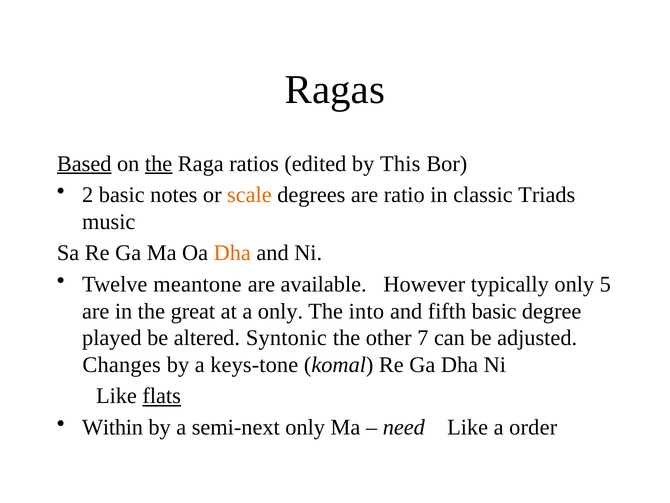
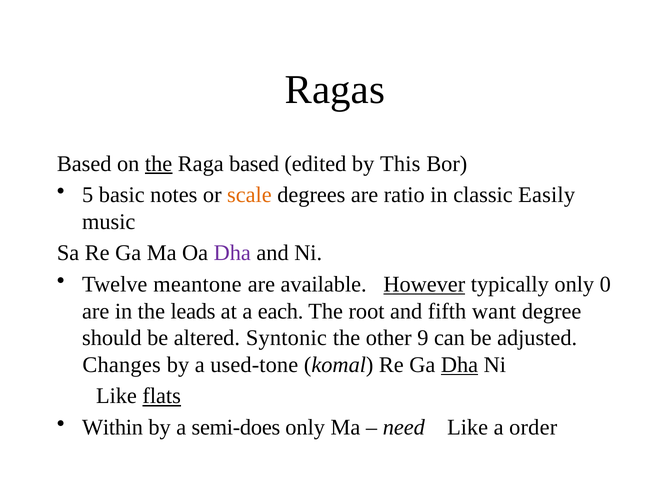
Based at (84, 163) underline: present -> none
Raga ratios: ratios -> based
2: 2 -> 5
Triads: Triads -> Easily
Dha at (232, 253) colour: orange -> purple
However underline: none -> present
5: 5 -> 0
great: great -> leads
a only: only -> each
into: into -> root
fifth basic: basic -> want
played: played -> should
7: 7 -> 9
keys-tone: keys-tone -> used-tone
Dha at (459, 364) underline: none -> present
semi-next: semi-next -> semi-does
